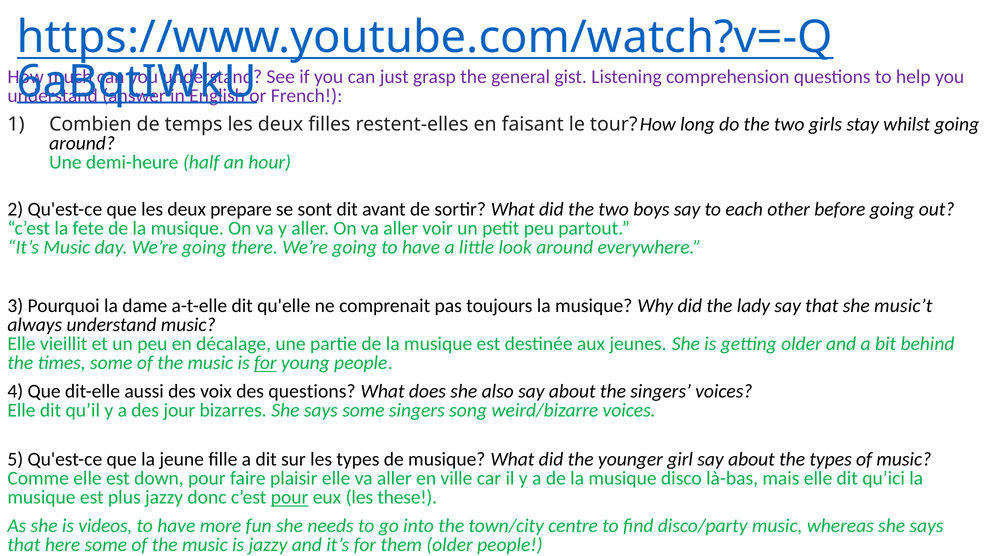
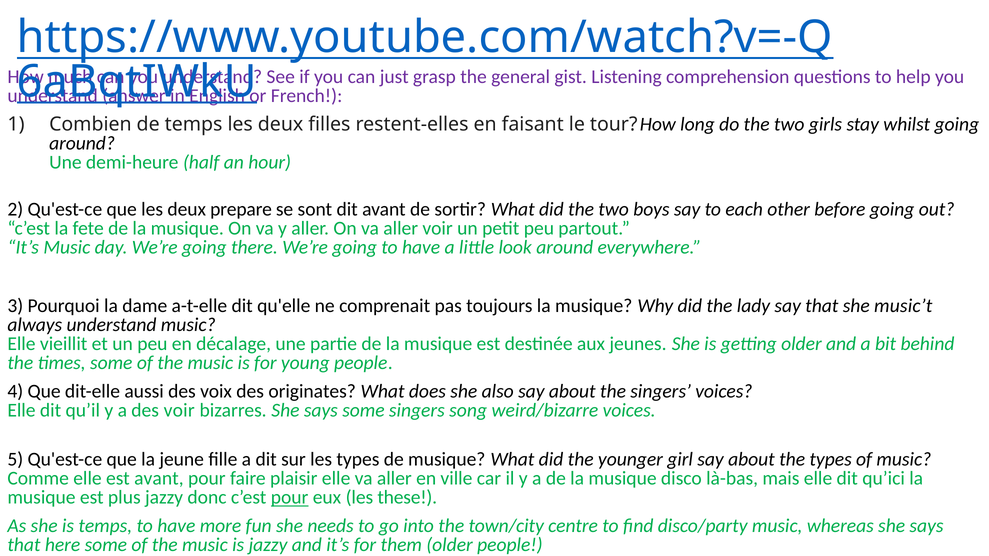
for at (265, 363) underline: present -> none
des questions: questions -> originates
des jour: jour -> voir
est down: down -> avant
is videos: videos -> temps
